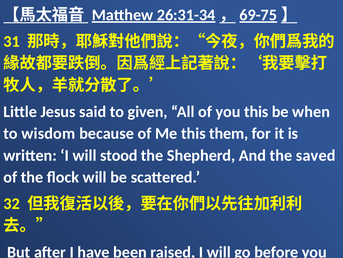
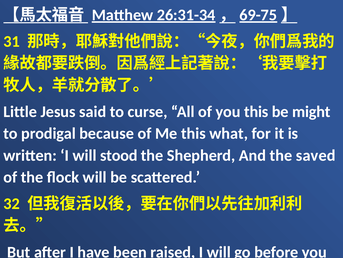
given: given -> curse
when: when -> might
wisdom: wisdom -> prodigal
them: them -> what
